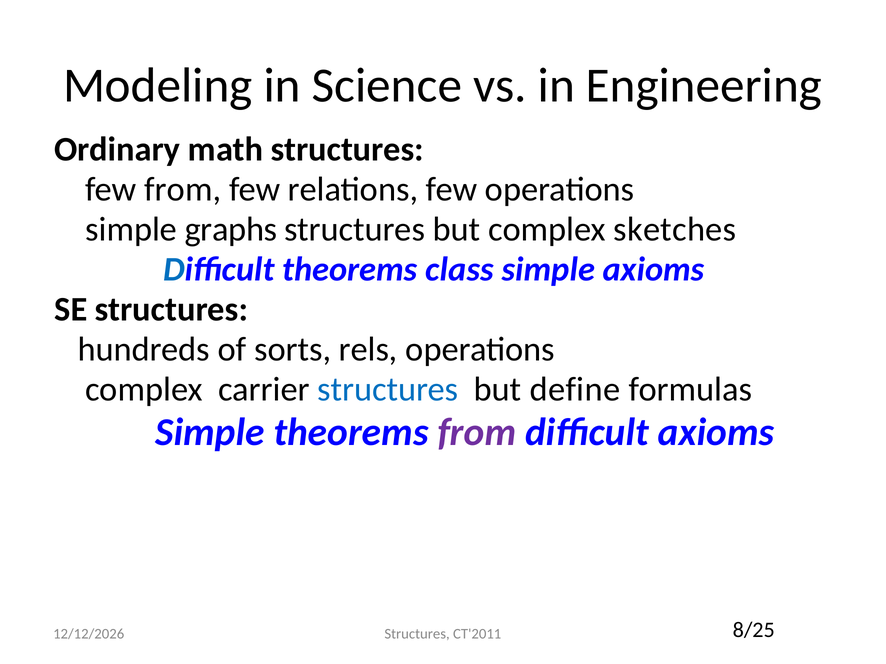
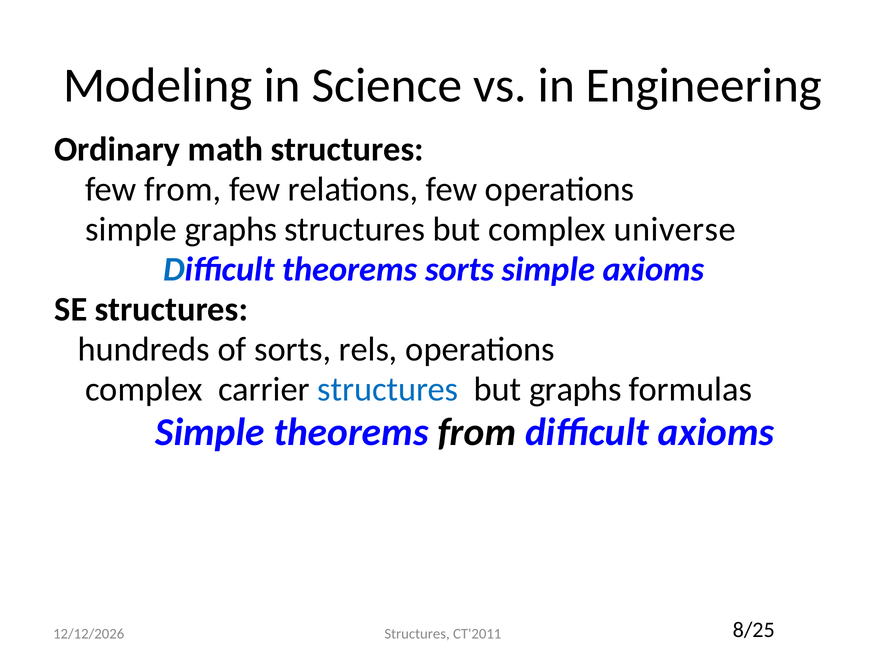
sketches: sketches -> universe
theorems class: class -> sorts
but define: define -> graphs
from at (477, 433) colour: purple -> black
